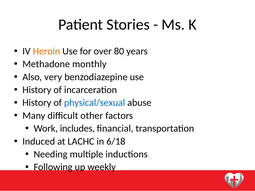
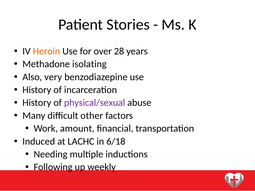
80: 80 -> 28
monthly: monthly -> isolating
physical/sexual colour: blue -> purple
includes: includes -> amount
